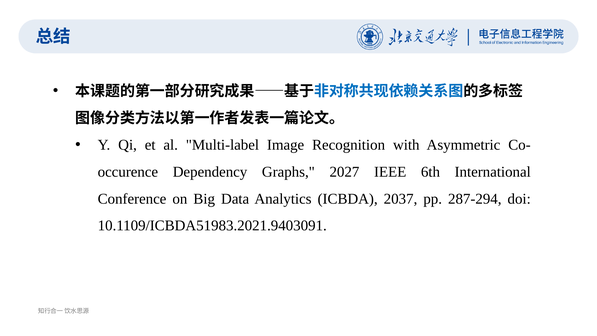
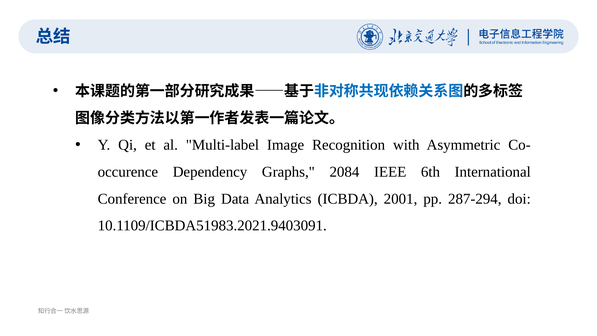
2027: 2027 -> 2084
2037: 2037 -> 2001
